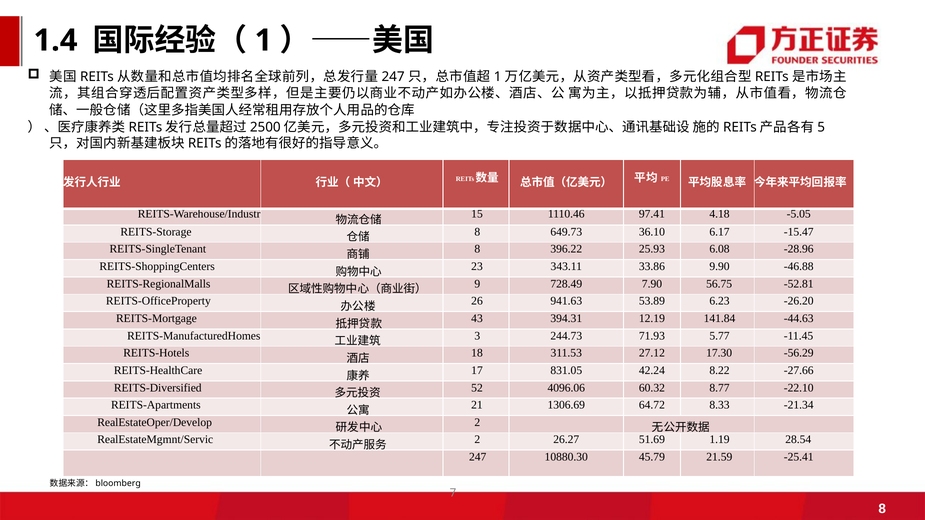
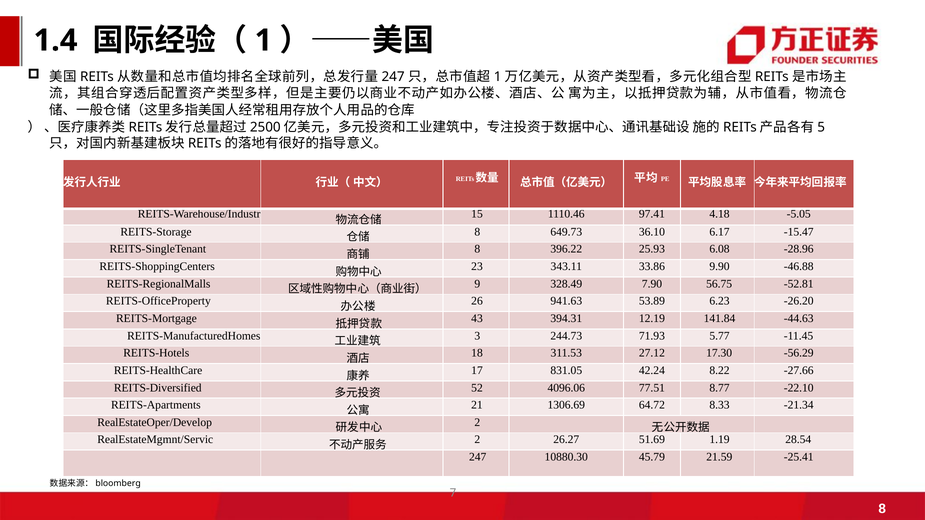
728.49: 728.49 -> 328.49
60.32: 60.32 -> 77.51
